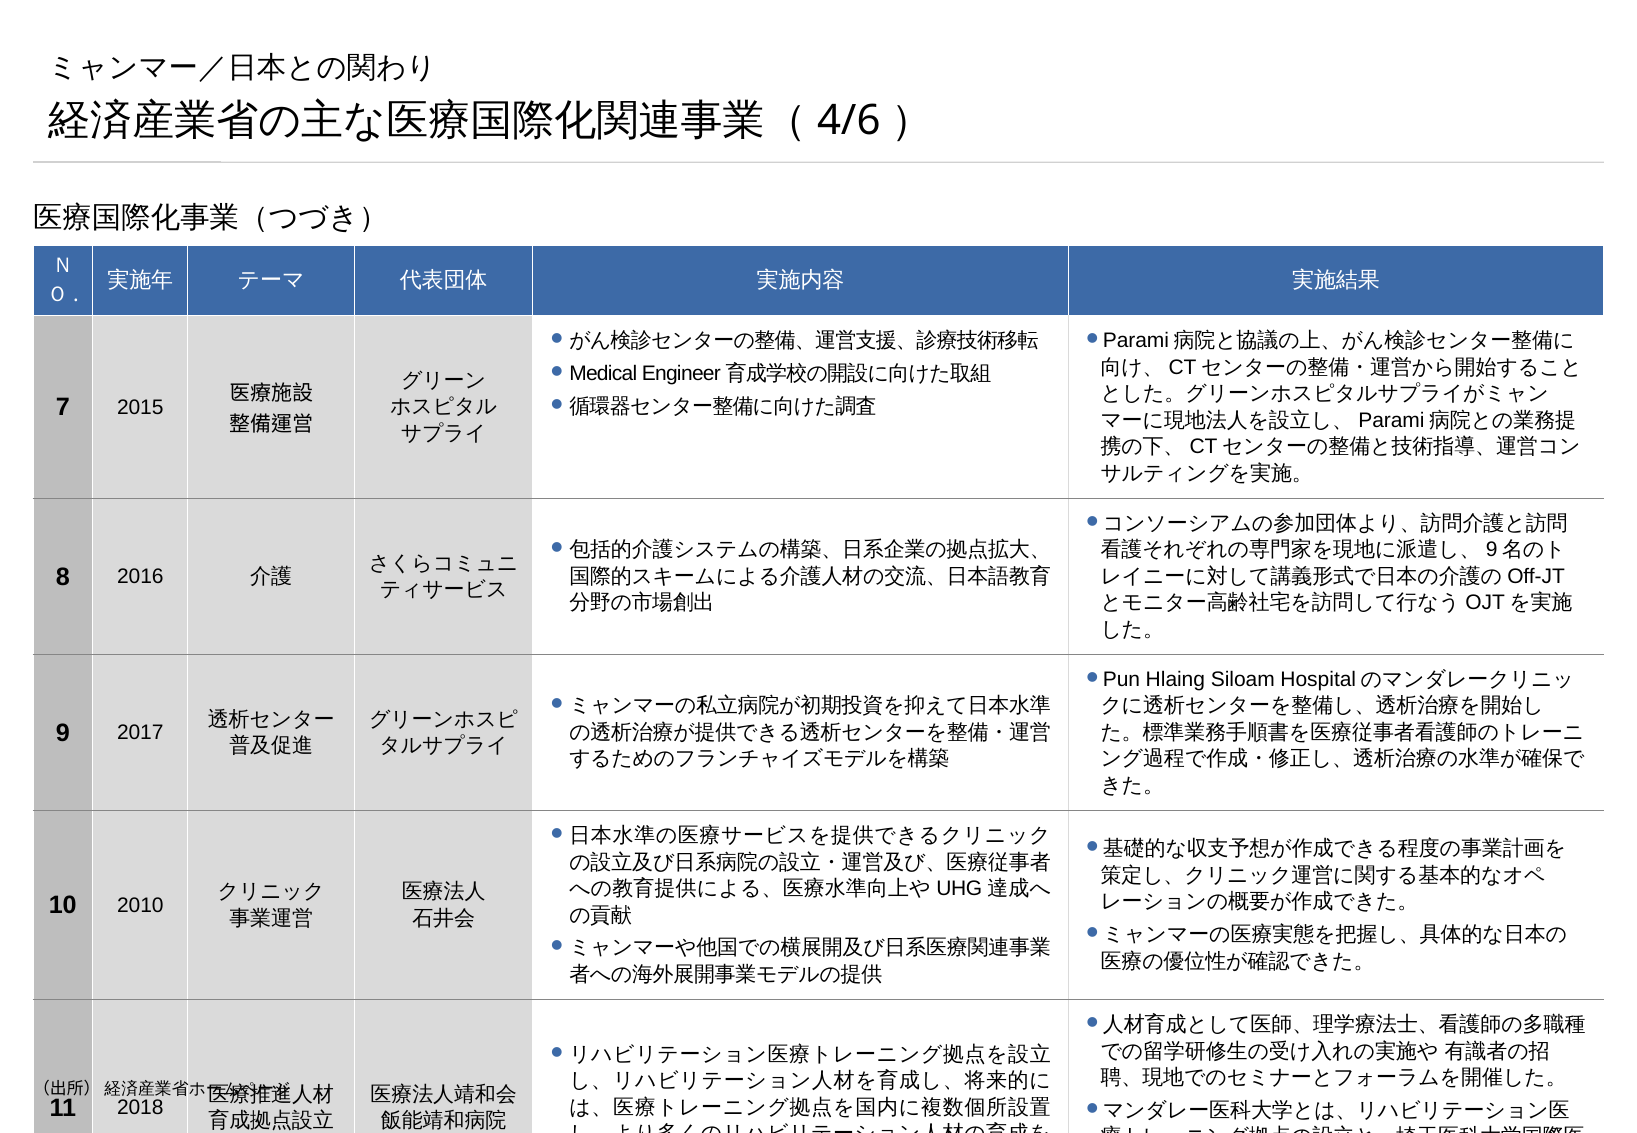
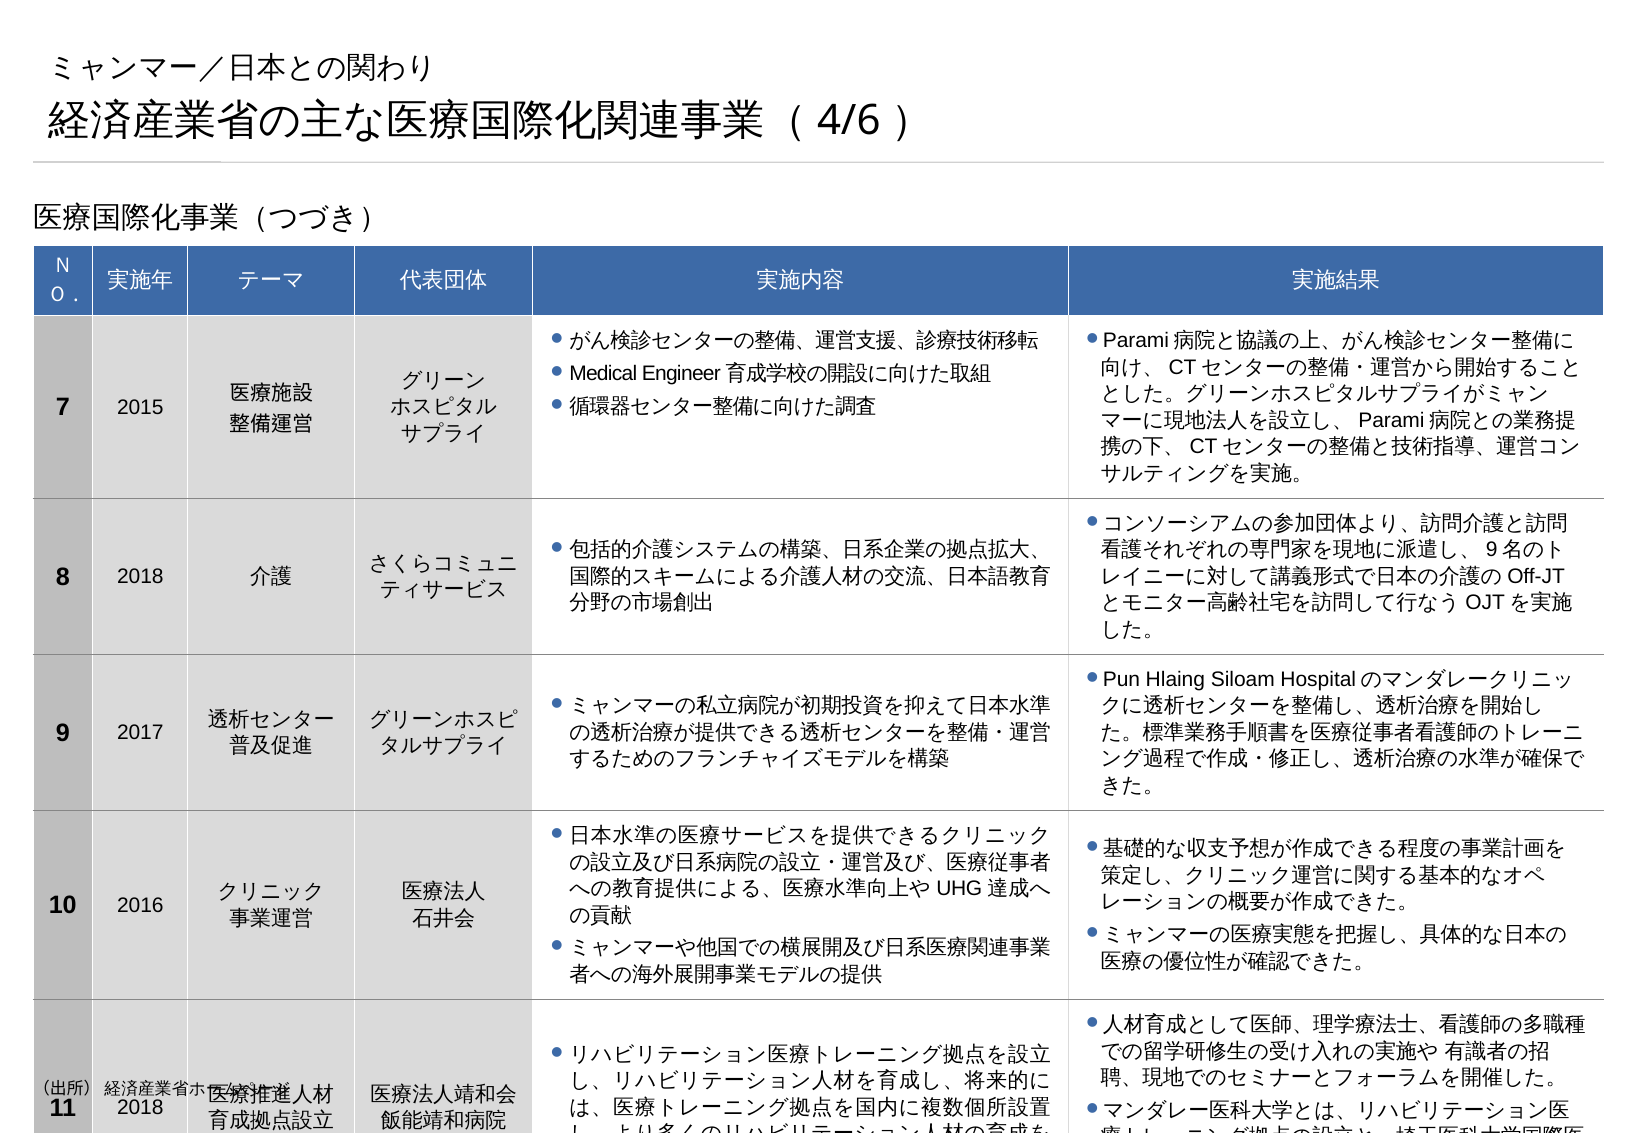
8 2016: 2016 -> 2018
2010: 2010 -> 2016
